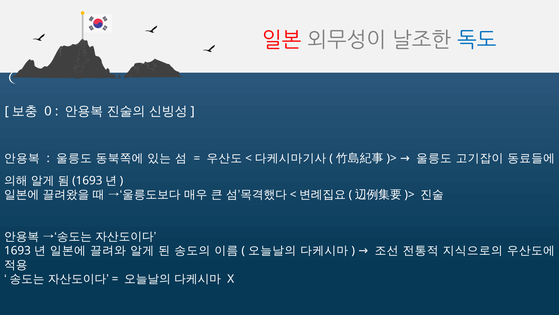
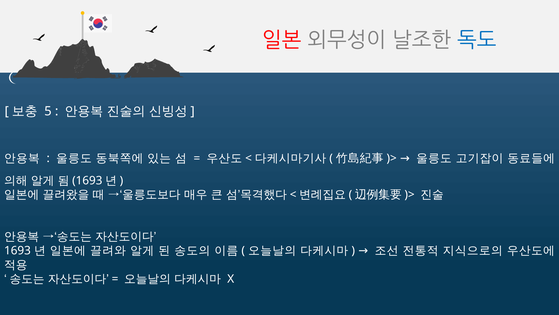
0: 0 -> 5
